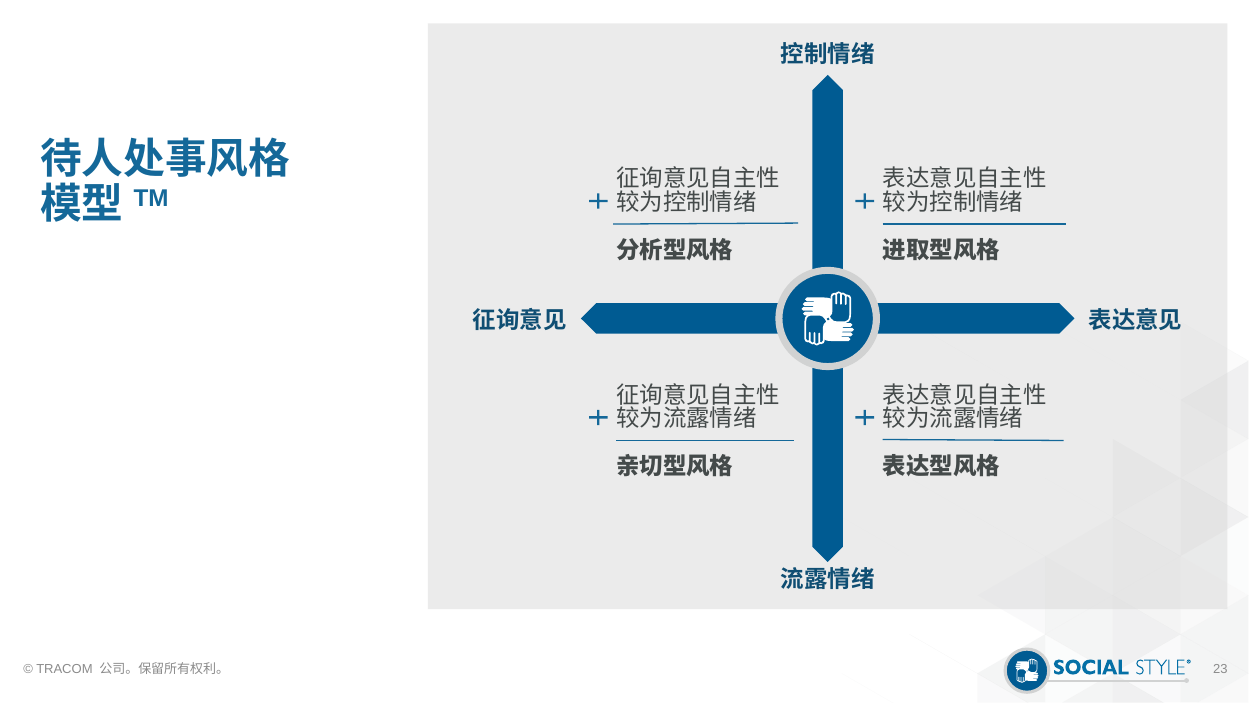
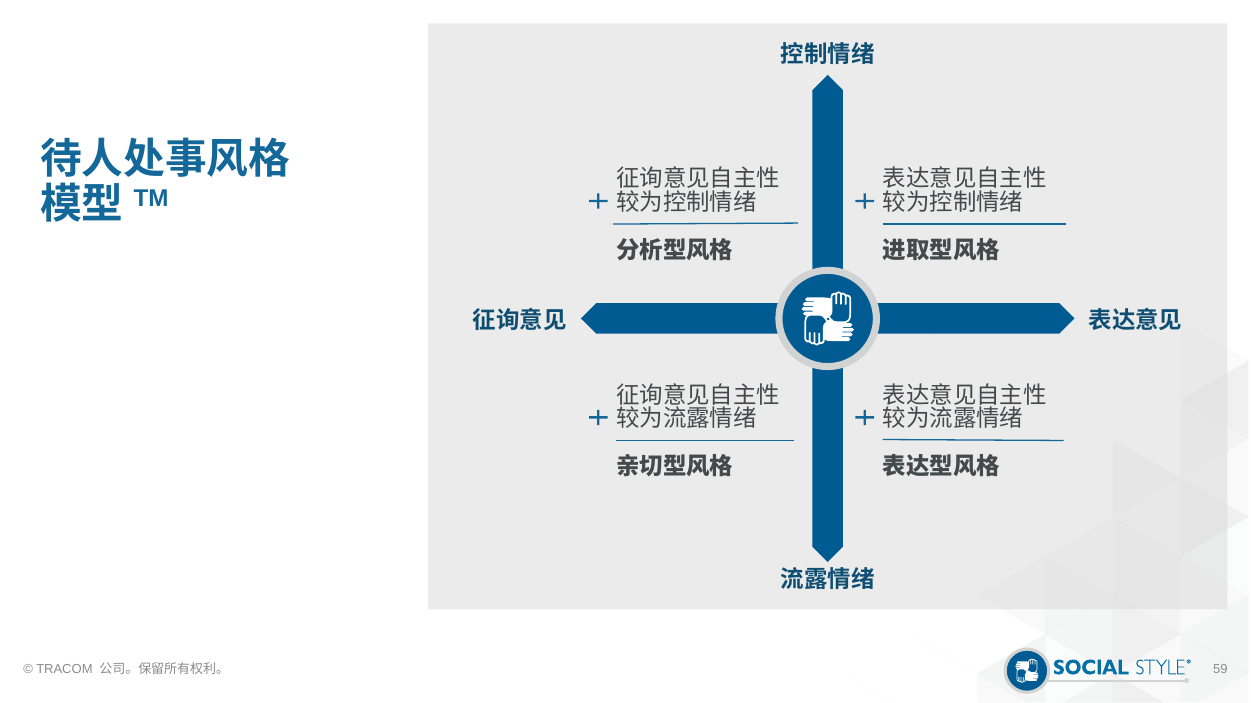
23: 23 -> 59
